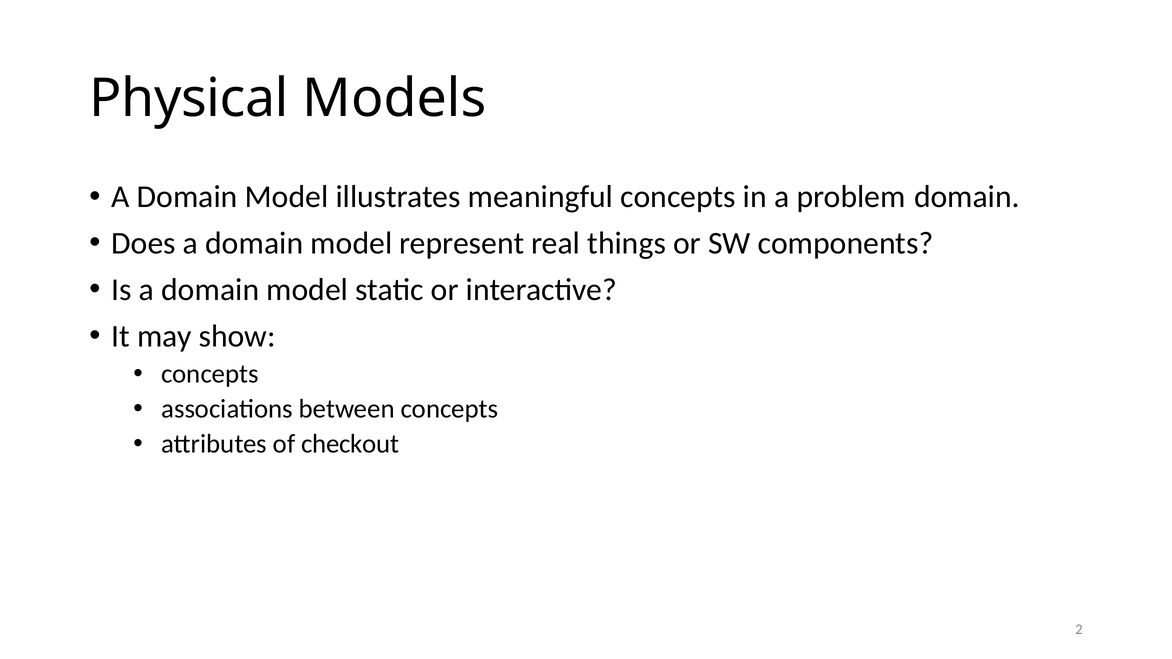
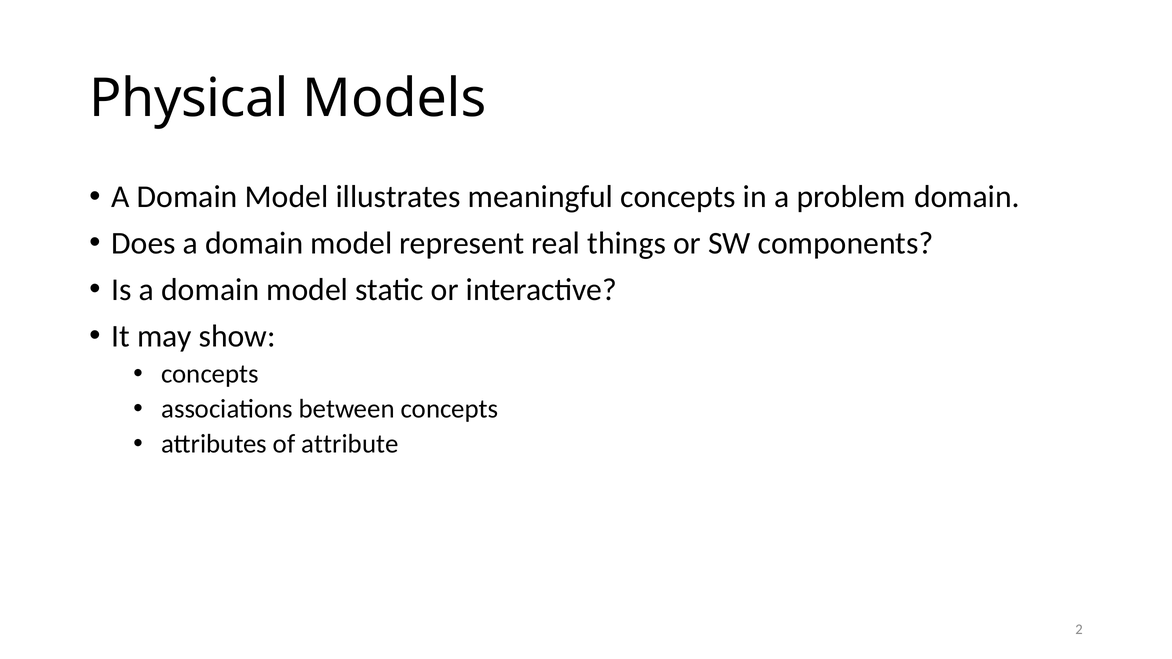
checkout: checkout -> attribute
